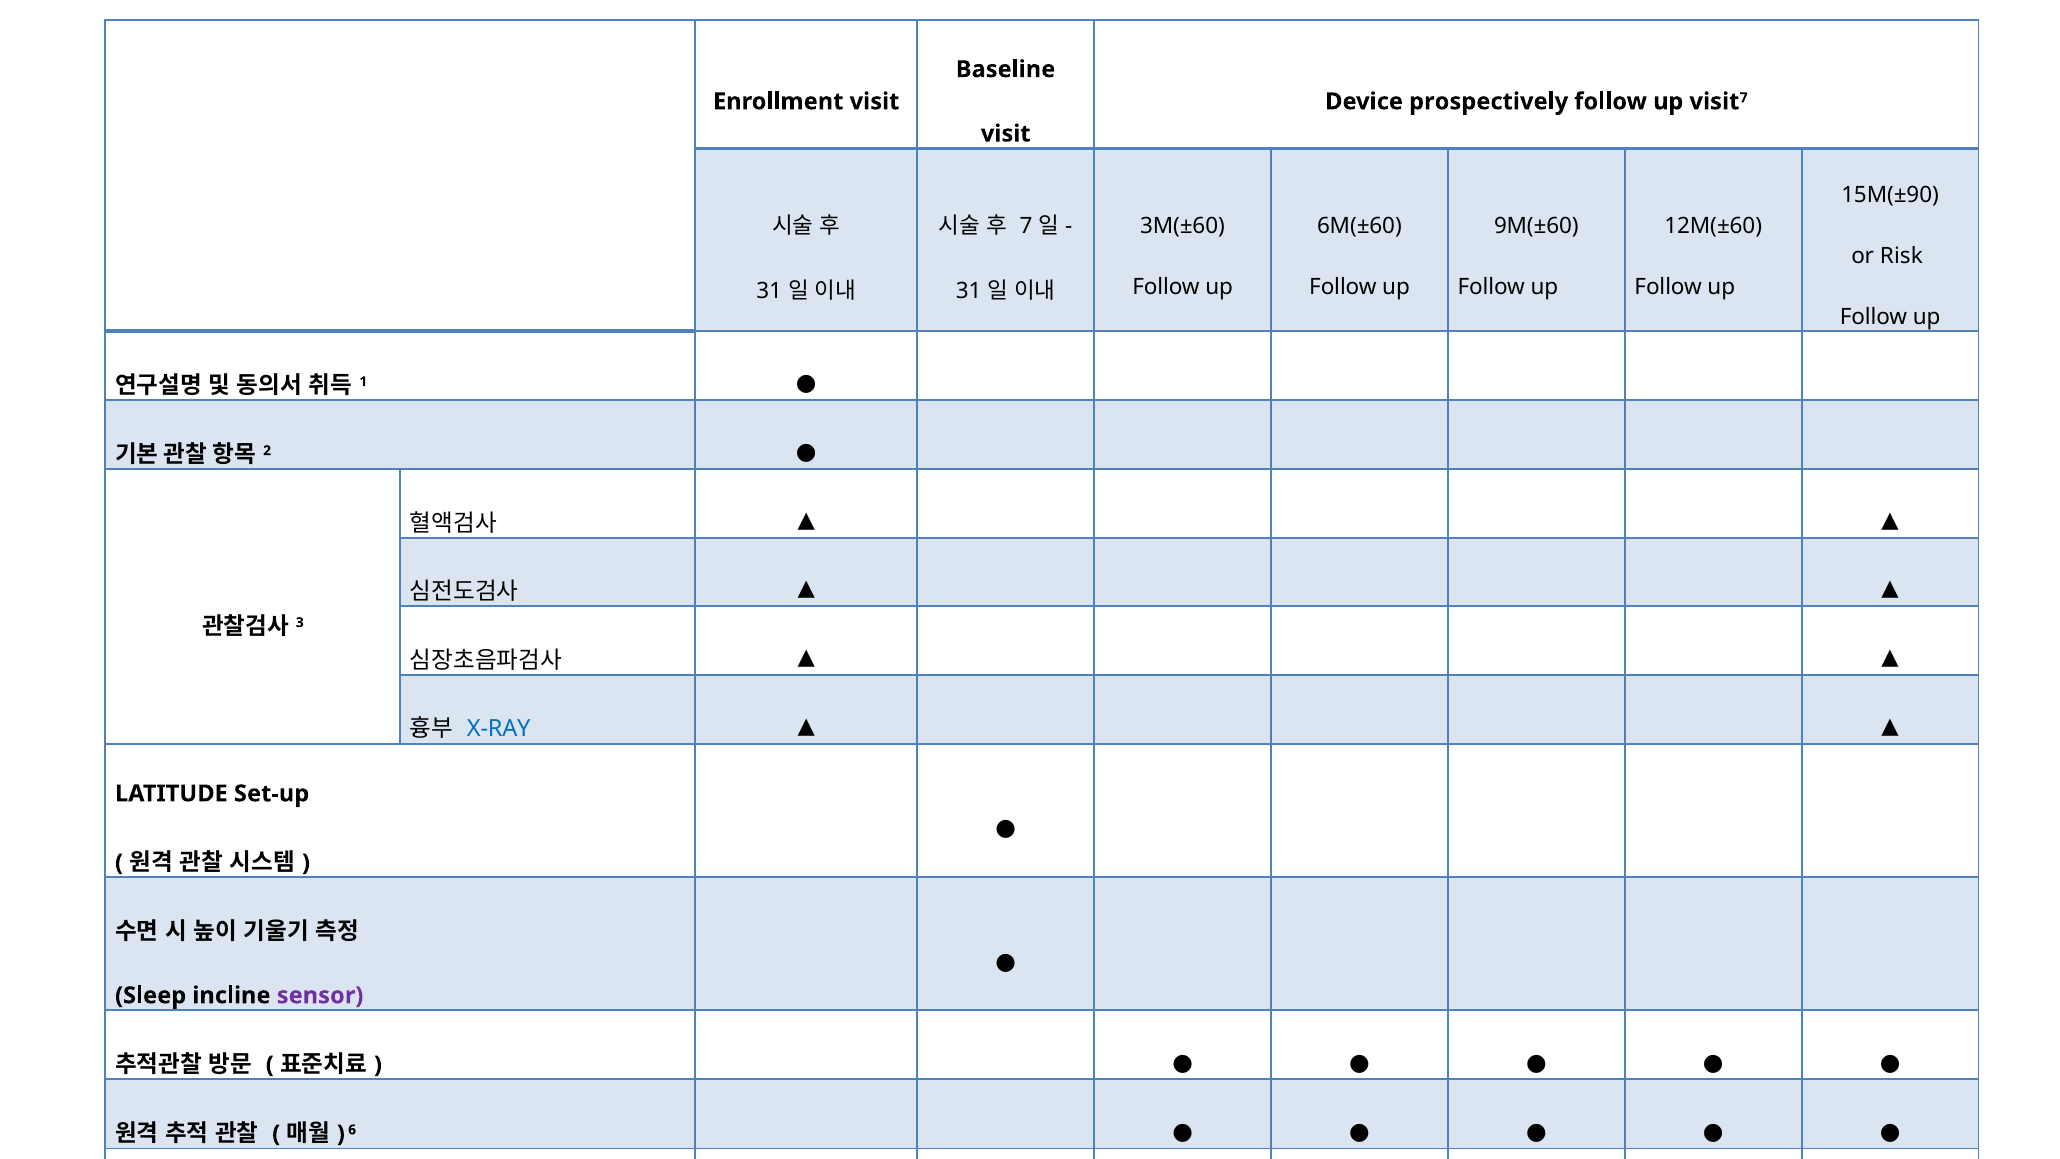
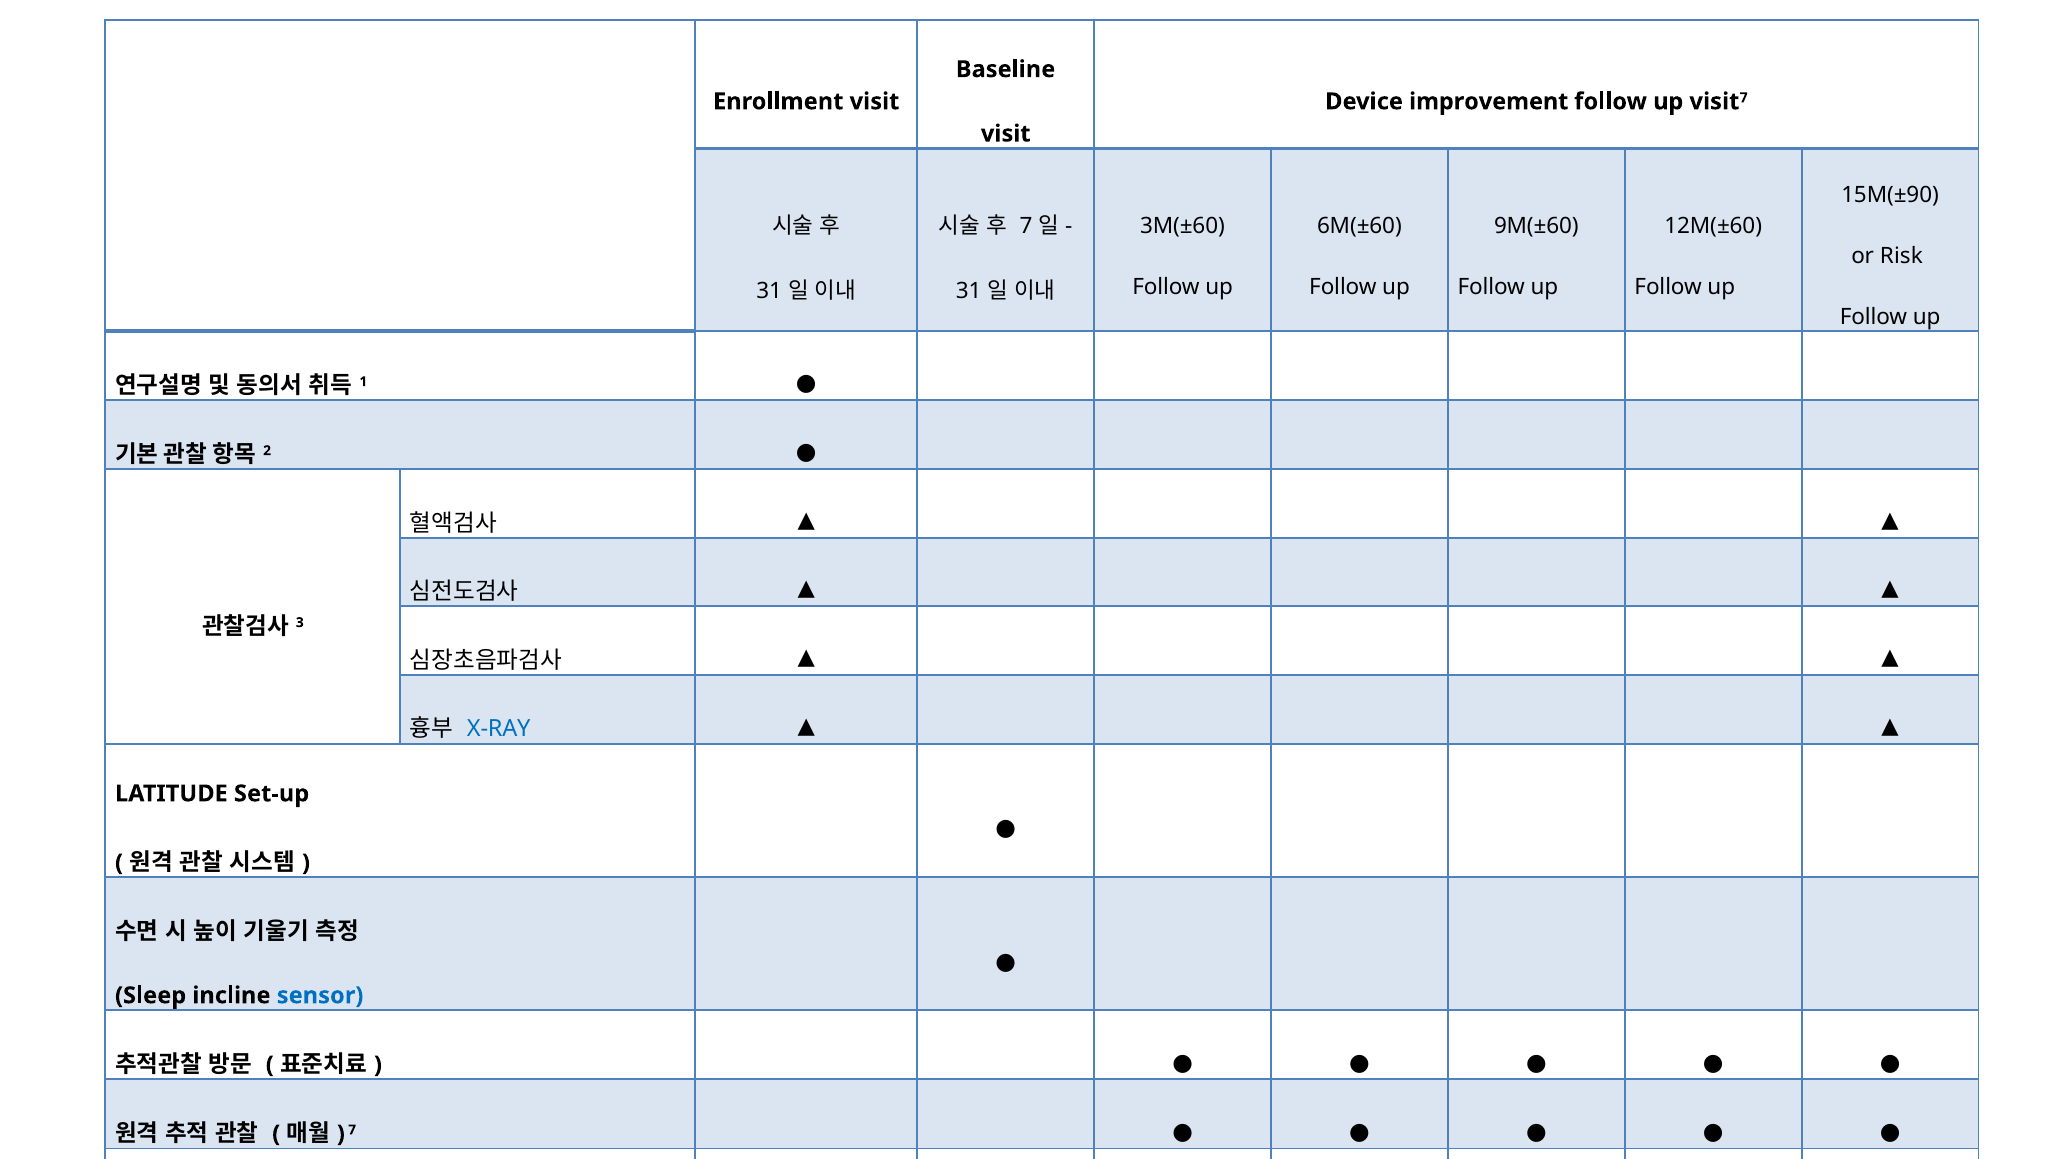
prospectively: prospectively -> improvement
sensor colour: purple -> blue
6 at (352, 1130): 6 -> 7
